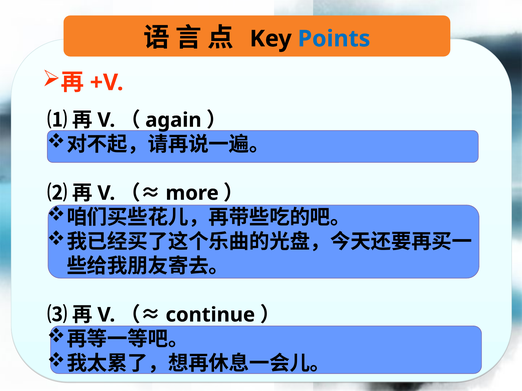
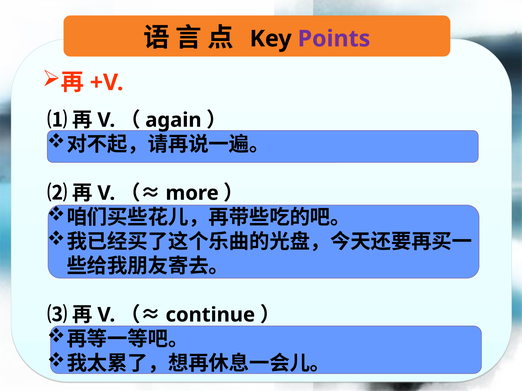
Points colour: blue -> purple
